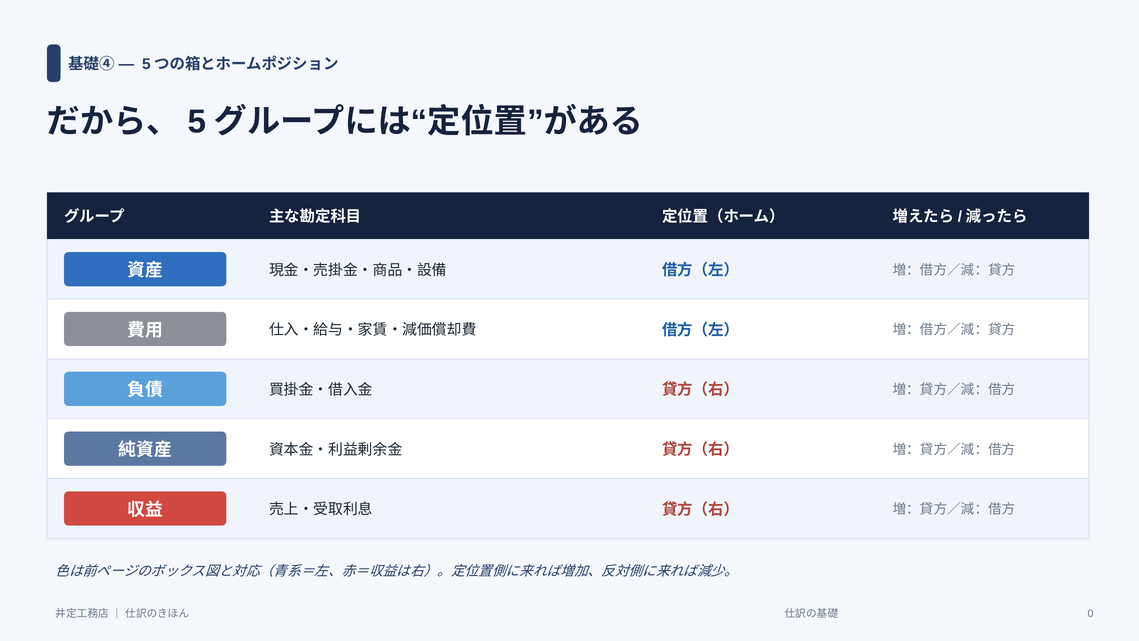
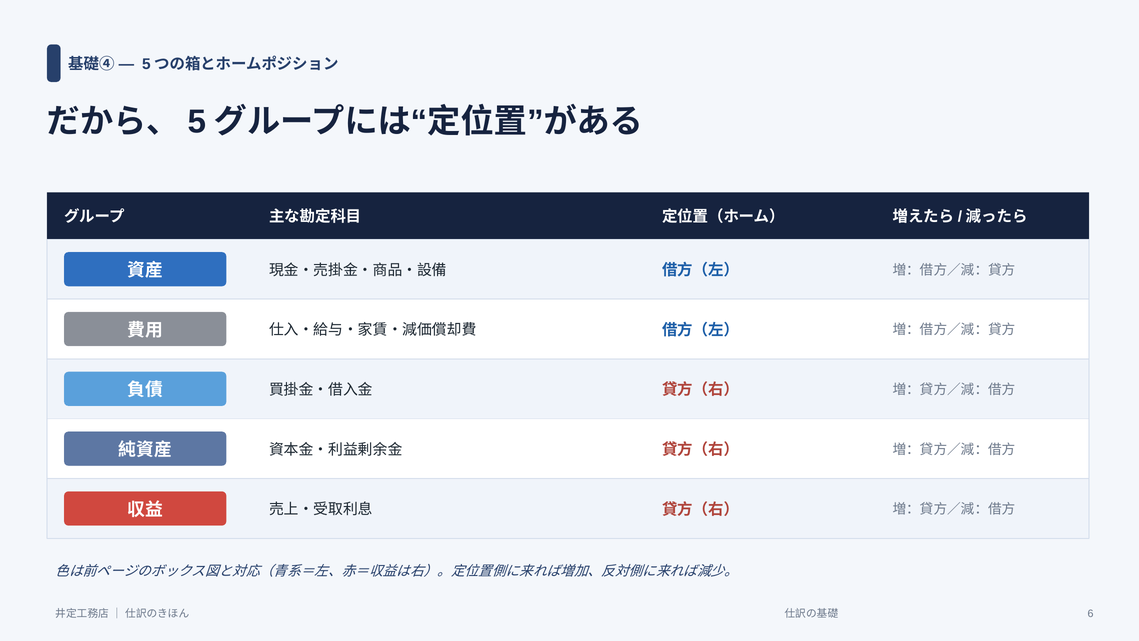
0: 0 -> 6
